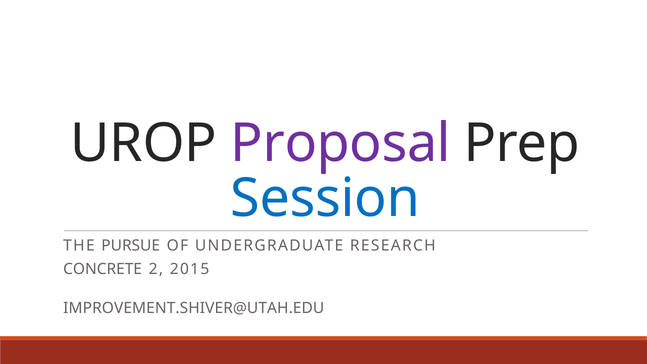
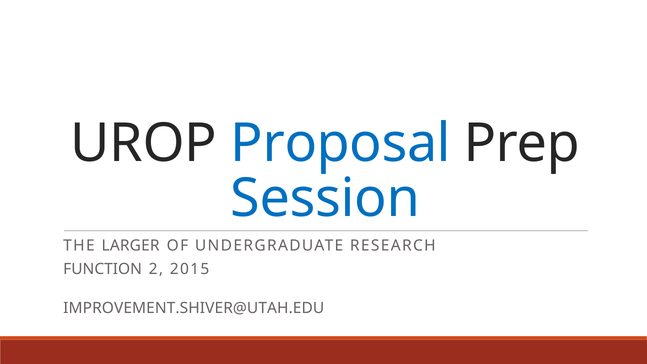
Proposal colour: purple -> blue
PURSUE: PURSUE -> LARGER
CONCRETE: CONCRETE -> FUNCTION
